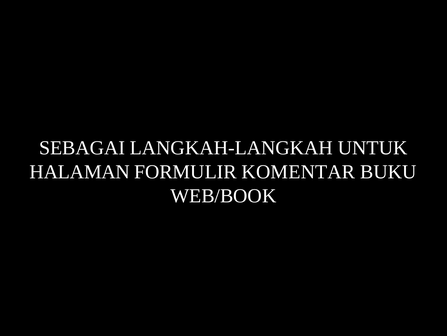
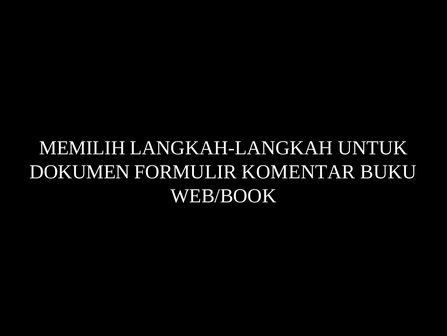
SEBAGAI: SEBAGAI -> MEMILIH
HALAMAN: HALAMAN -> DOKUMEN
